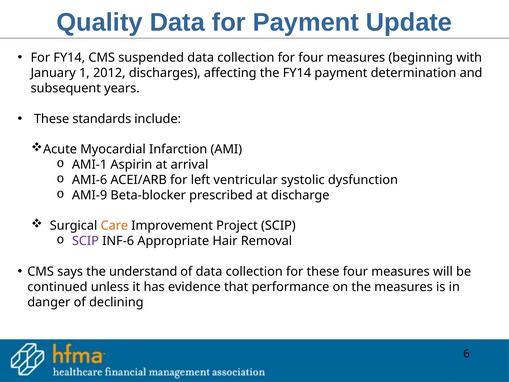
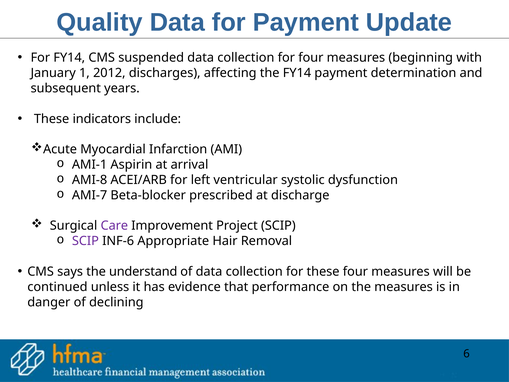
standards: standards -> indicators
AMI-6: AMI-6 -> AMI-8
AMI-9: AMI-9 -> AMI-7
Care colour: orange -> purple
